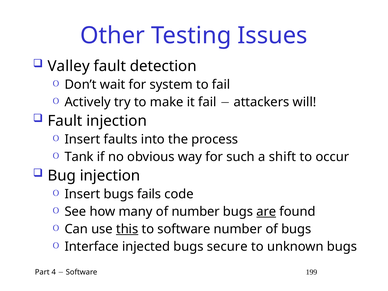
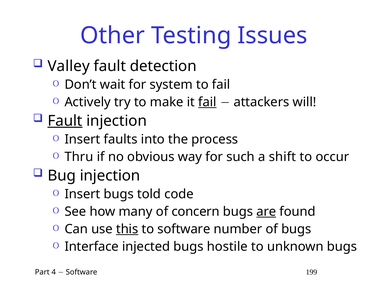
fail at (207, 102) underline: none -> present
Fault at (65, 121) underline: none -> present
Tank: Tank -> Thru
fails: fails -> told
of number: number -> concern
secure: secure -> hostile
